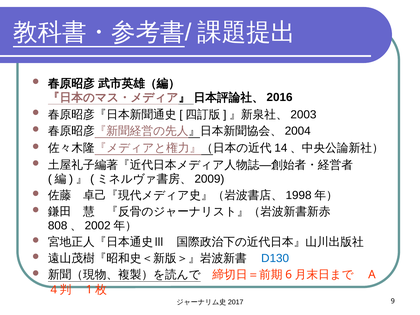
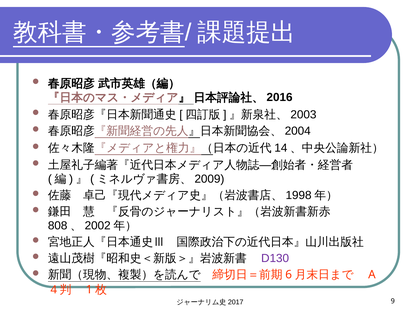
D130 colour: blue -> purple
